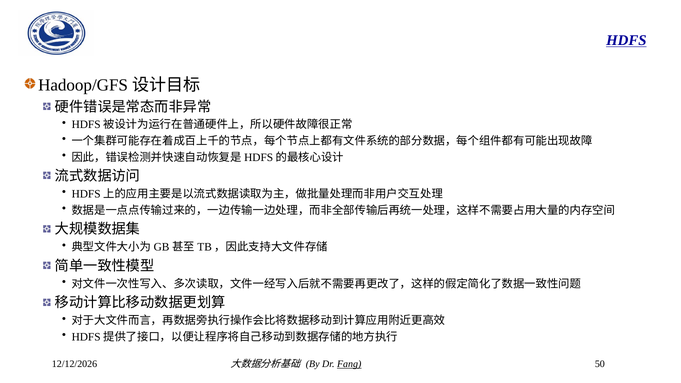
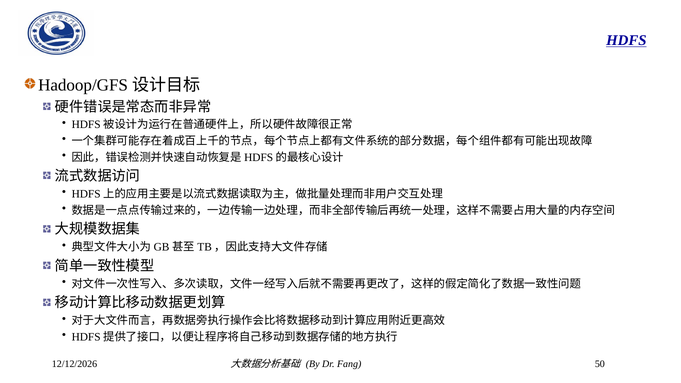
Fang underline: present -> none
